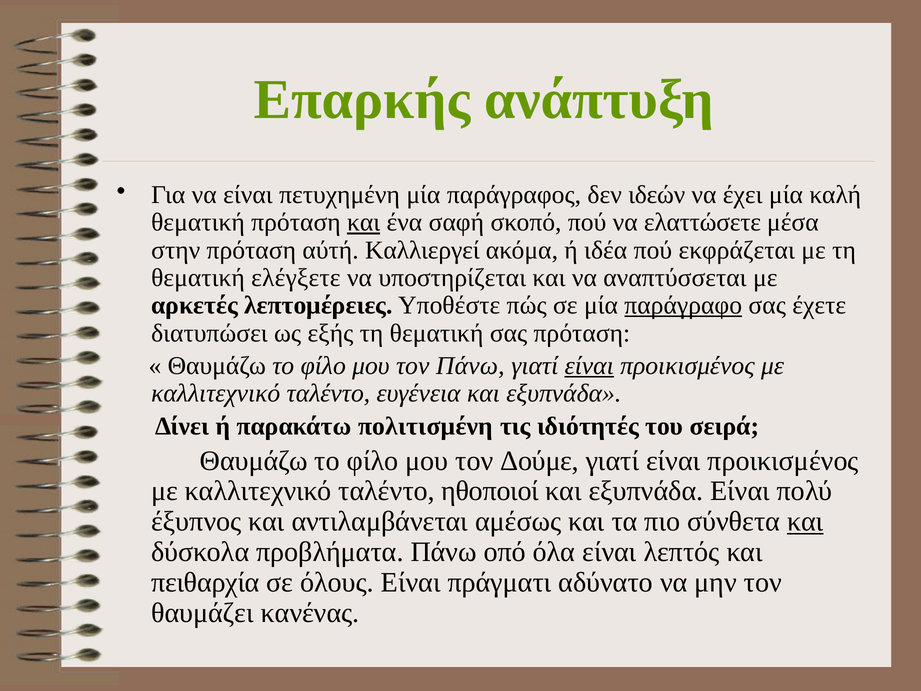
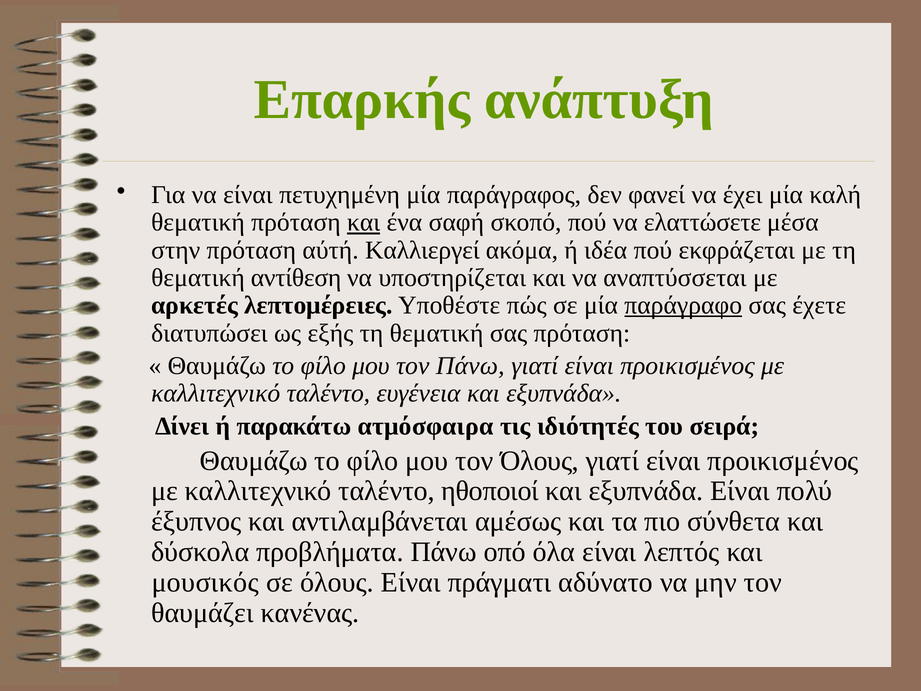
ιδεών: ιδεών -> φανεί
ελέγξετε: ελέγξετε -> αντίθεση
είναι at (589, 366) underline: present -> none
πολιτισμένη: πολιτισμένη -> ατμόσφαιρα
τον Δούμε: Δούμε -> Όλους
και at (805, 521) underline: present -> none
πειθαρχία: πειθαρχία -> μουσικός
